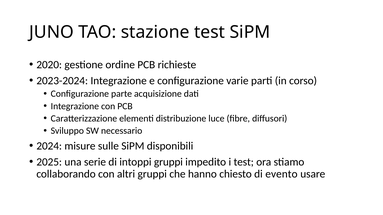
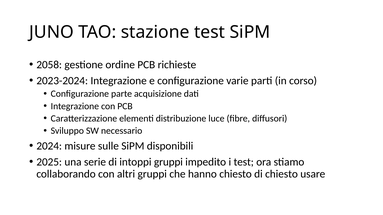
2020: 2020 -> 2058
di evento: evento -> chiesto
